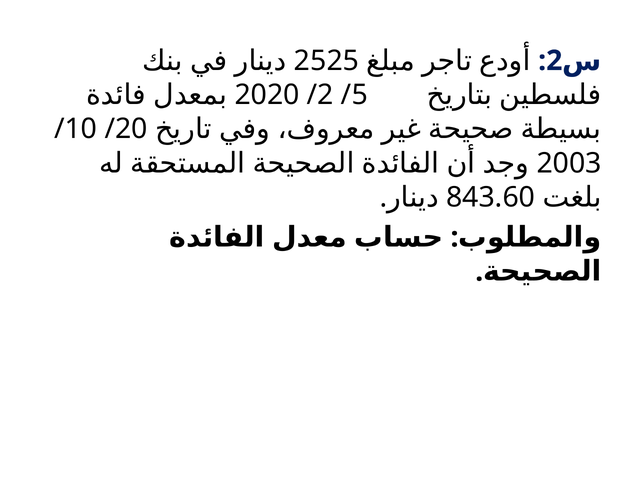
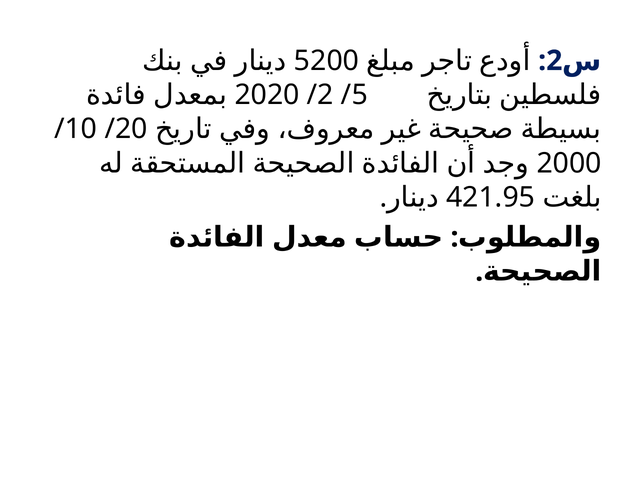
2525: 2525 -> 5200
2003: 2003 -> 2000
843.60: 843.60 -> 421.95
